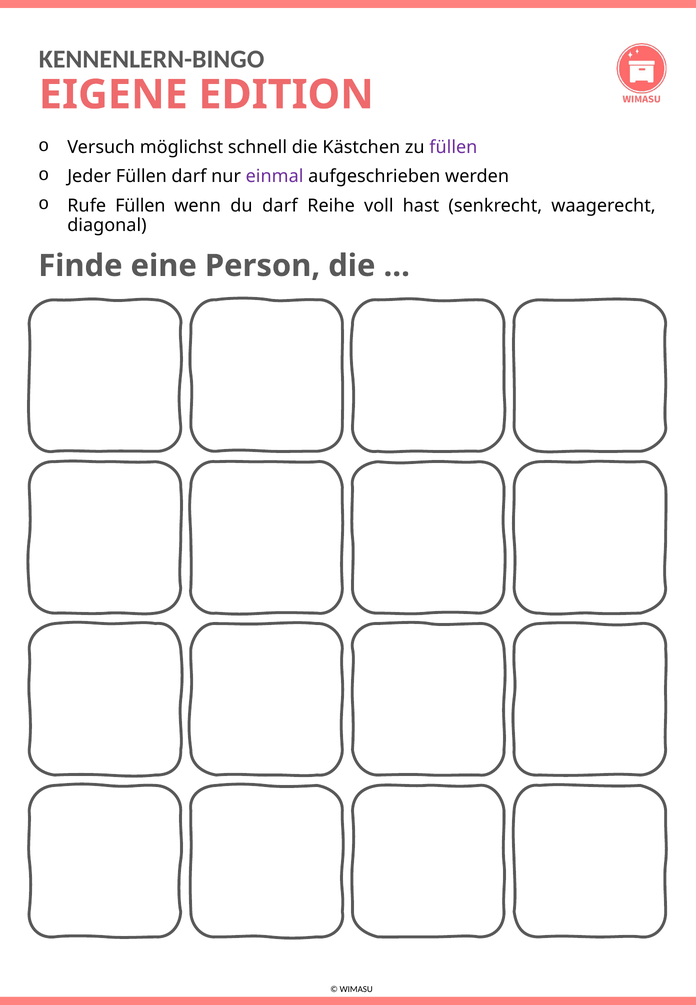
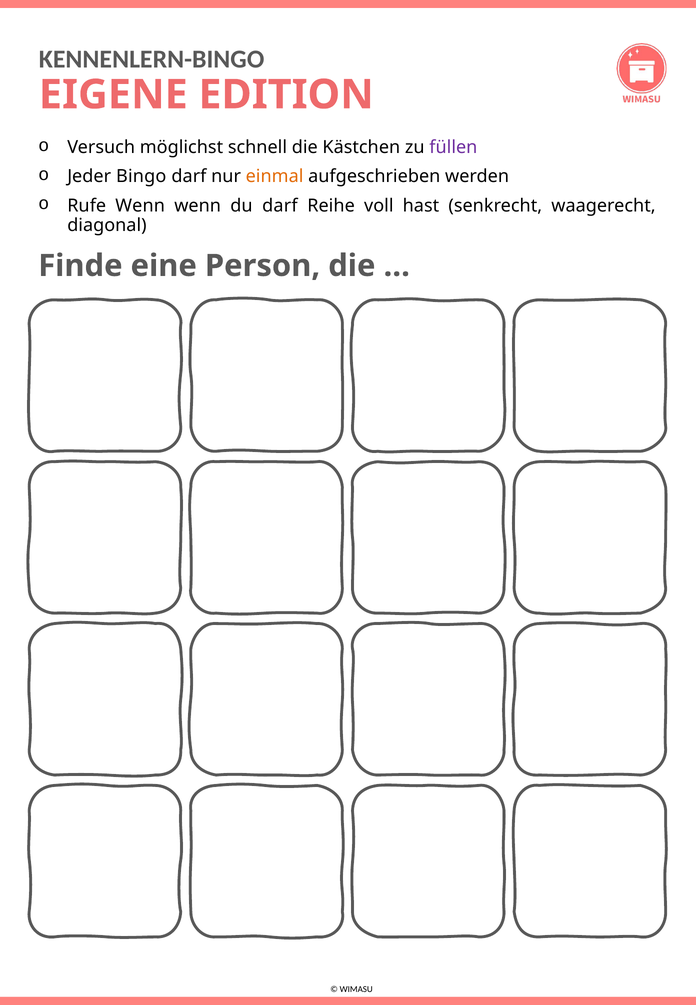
Jeder Füllen: Füllen -> Bingo
einmal colour: purple -> orange
Rufe Füllen: Füllen -> Wenn
